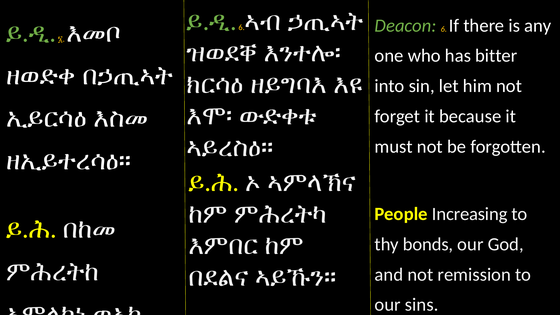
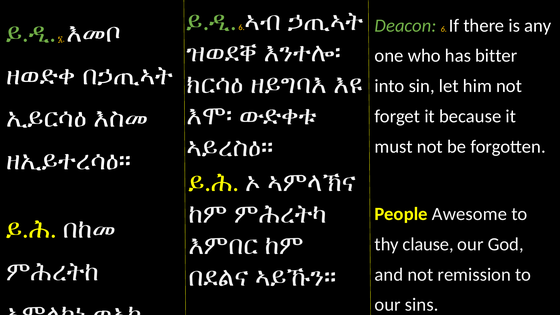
Increasing: Increasing -> Awesome
bonds: bonds -> clause
